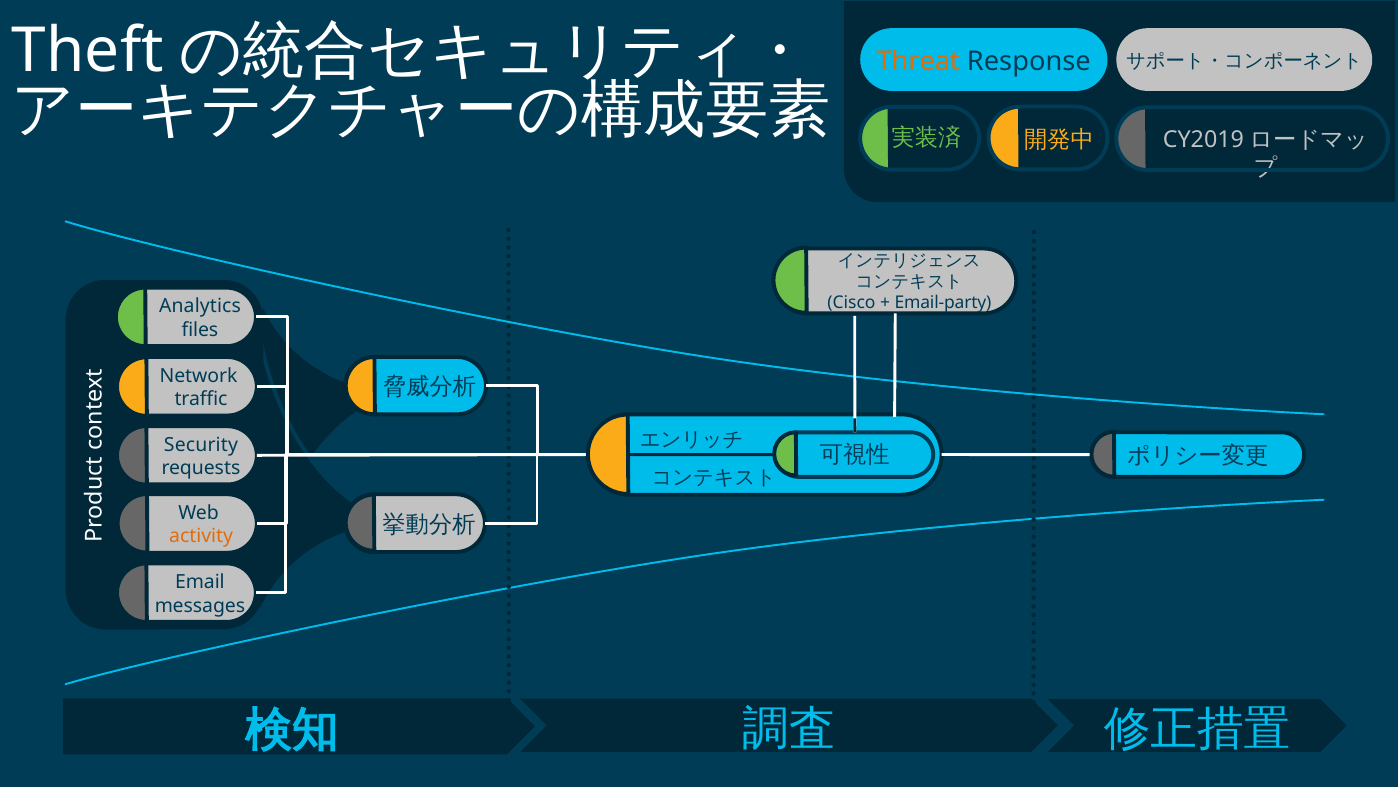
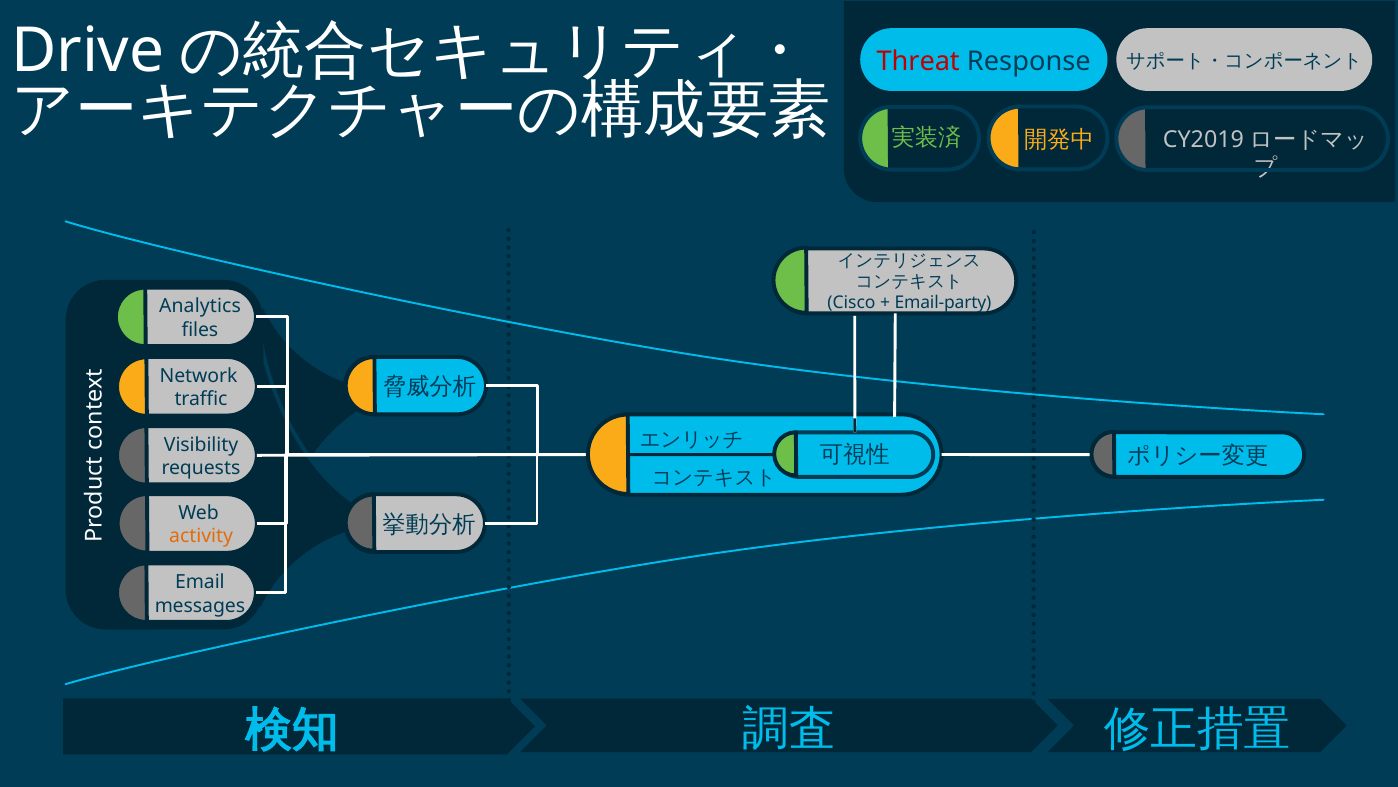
Theft: Theft -> Drive
Threat colour: orange -> red
Security: Security -> Visibility
